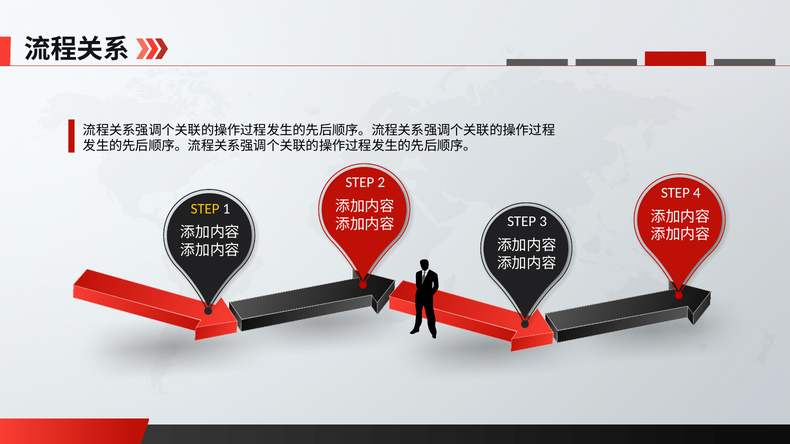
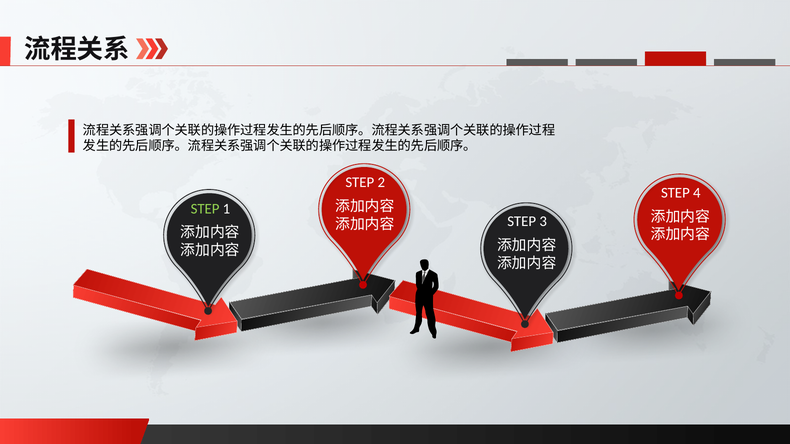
STEP at (205, 209) colour: yellow -> light green
